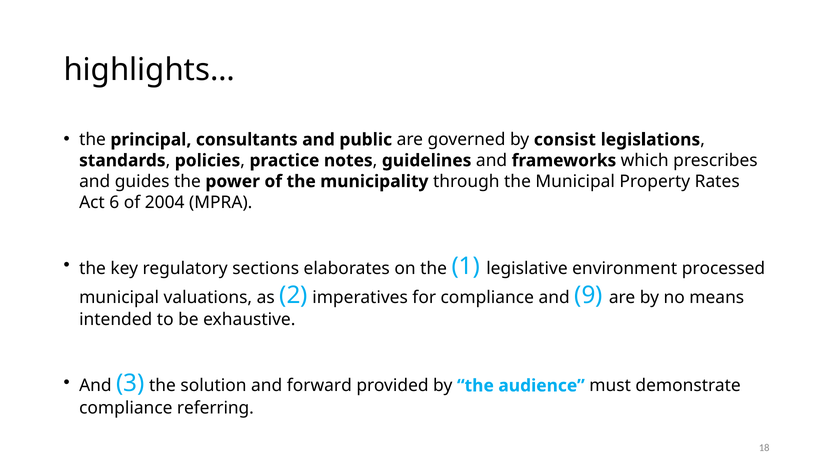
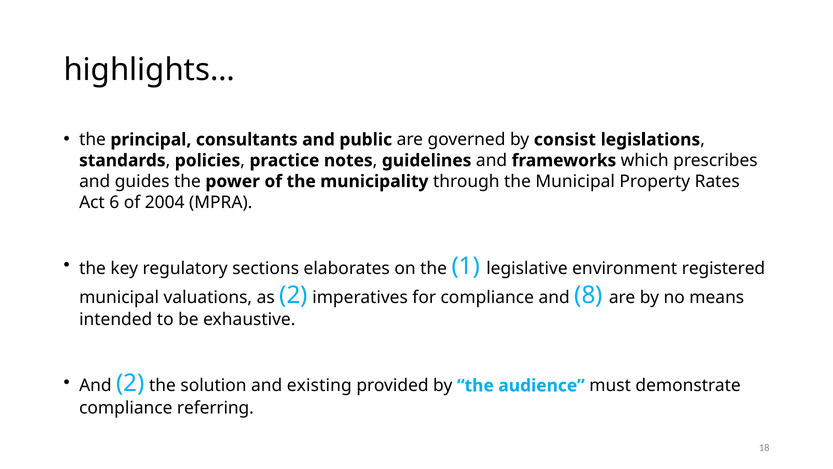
processed: processed -> registered
9: 9 -> 8
And 3: 3 -> 2
forward: forward -> existing
